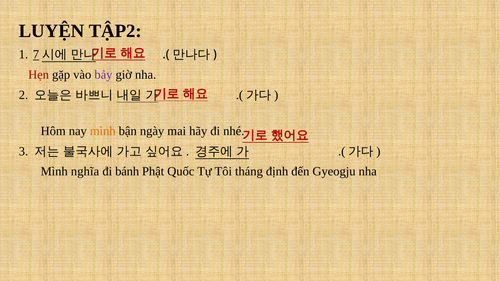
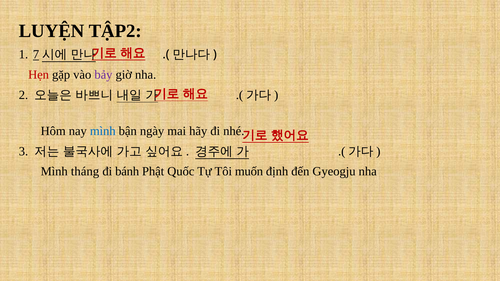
mình at (103, 131) colour: orange -> blue
nghĩa: nghĩa -> tháng
tháng: tháng -> muốn
